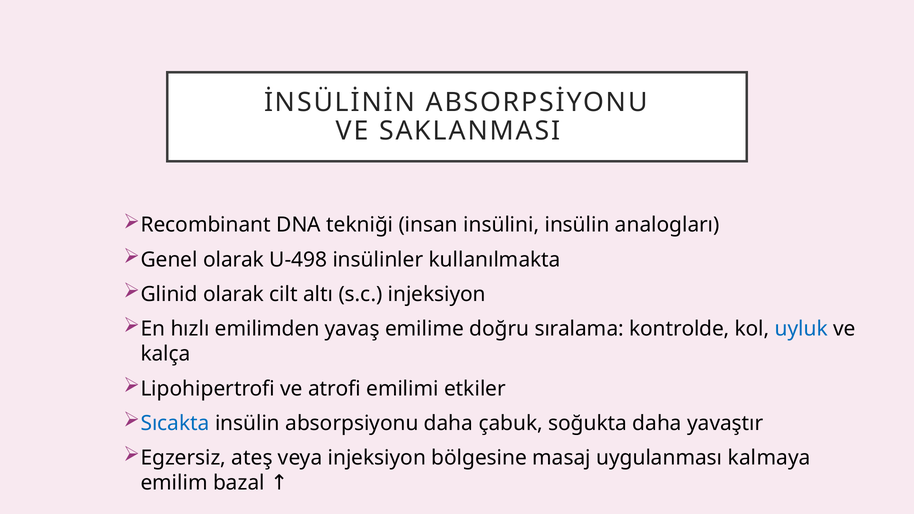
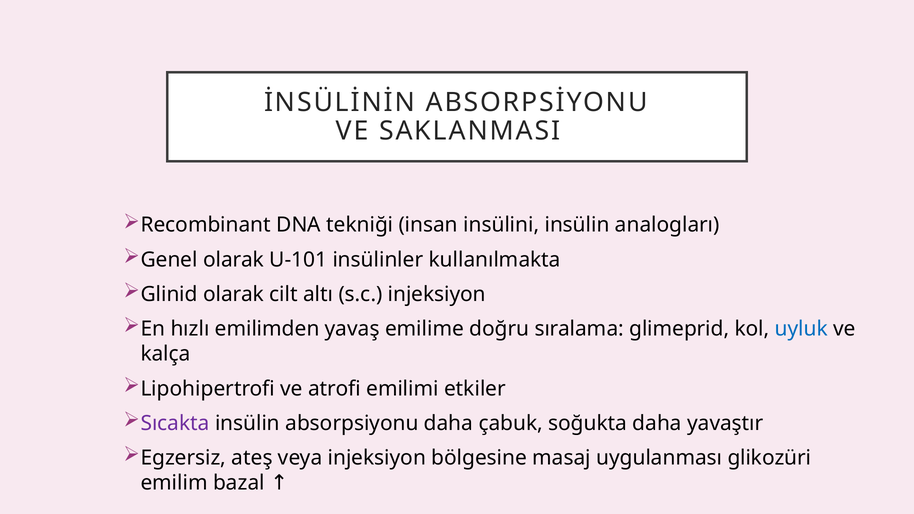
U-498: U-498 -> U-101
kontrolde: kontrolde -> glimeprid
Sıcakta colour: blue -> purple
kalmaya: kalmaya -> glikozüri
